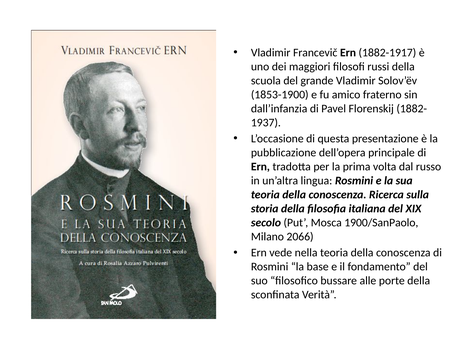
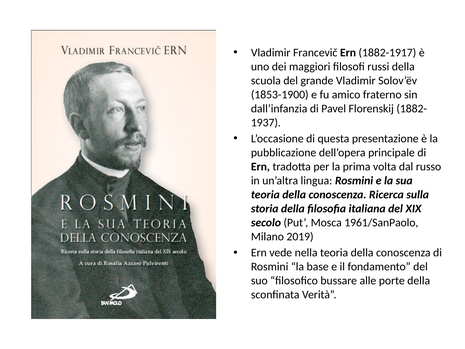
1900/SanPaolo: 1900/SanPaolo -> 1961/SanPaolo
2066: 2066 -> 2019
